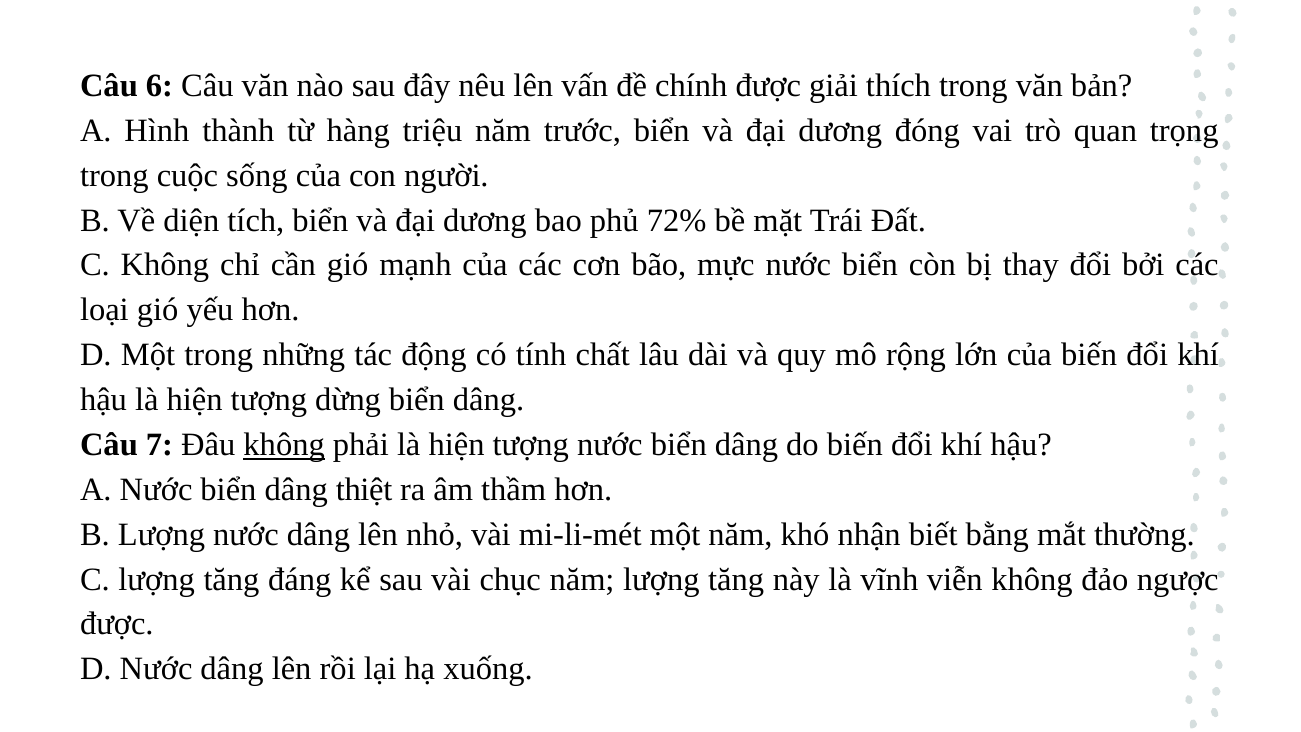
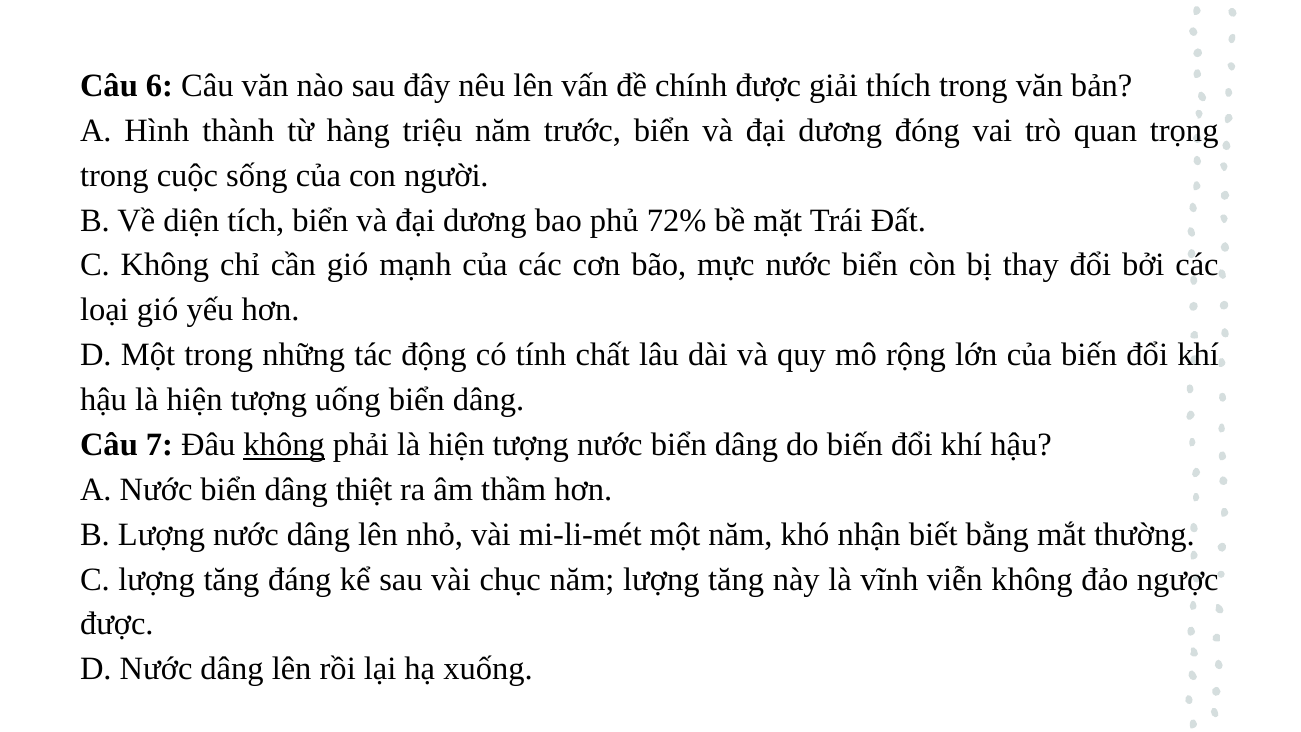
dừng: dừng -> uống
